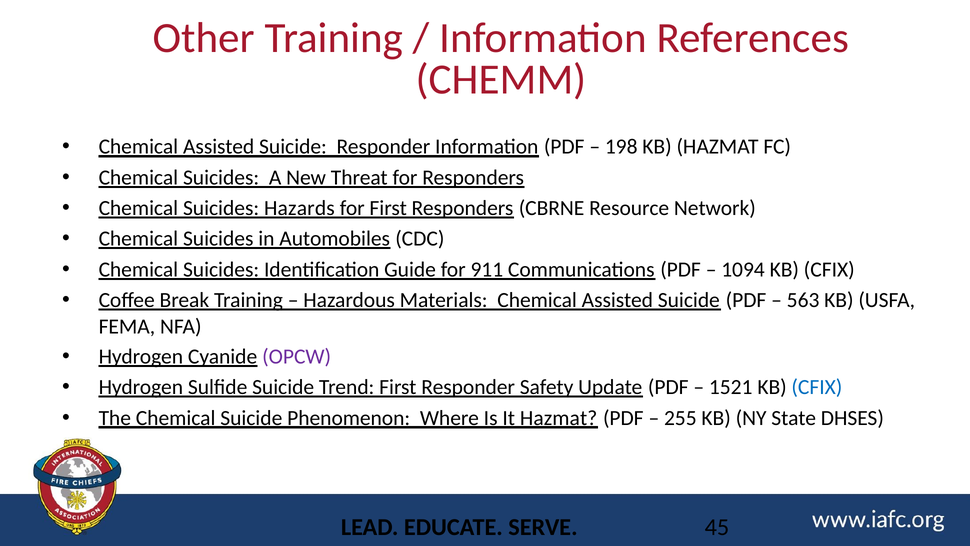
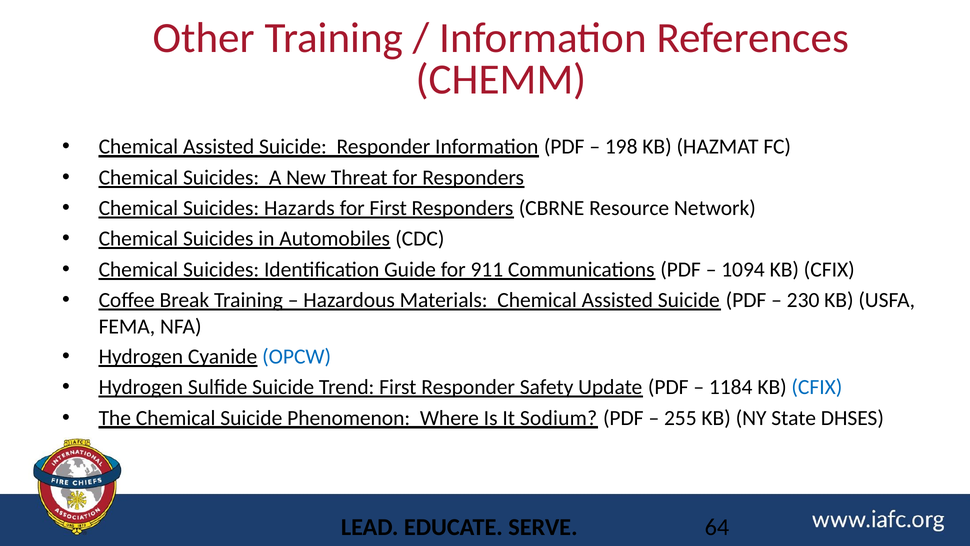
563: 563 -> 230
OPCW colour: purple -> blue
1521: 1521 -> 1184
It Hazmat: Hazmat -> Sodium
45: 45 -> 64
